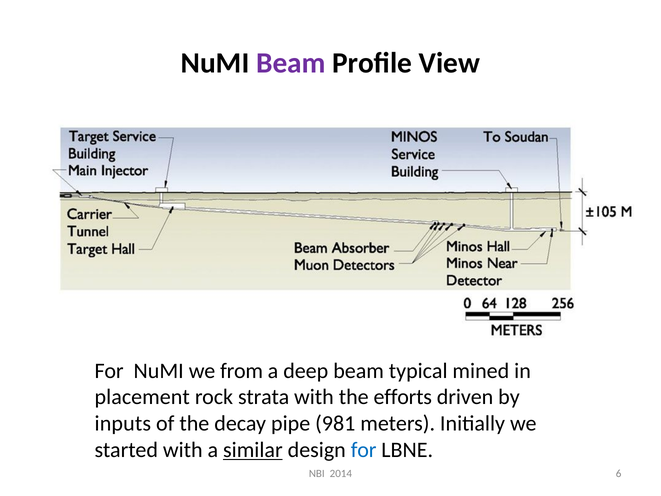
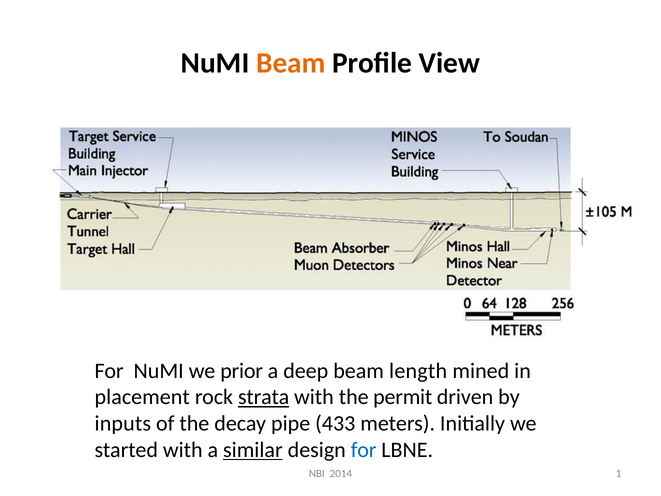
Beam at (291, 63) colour: purple -> orange
from: from -> prior
typical: typical -> length
strata underline: none -> present
efforts: efforts -> permit
981: 981 -> 433
6: 6 -> 1
